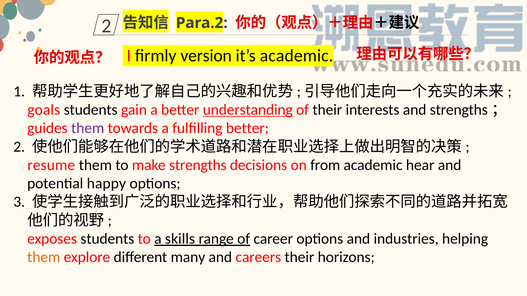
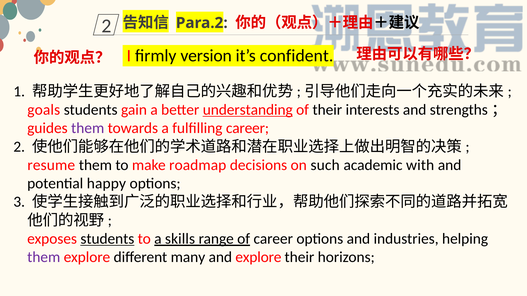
it’s academic: academic -> confident
fulfilling better: better -> career
strengths: strengths -> roadmap
from: from -> such
hear: hear -> with
students at (107, 239) underline: none -> present
them at (44, 257) colour: orange -> purple
and careers: careers -> explore
